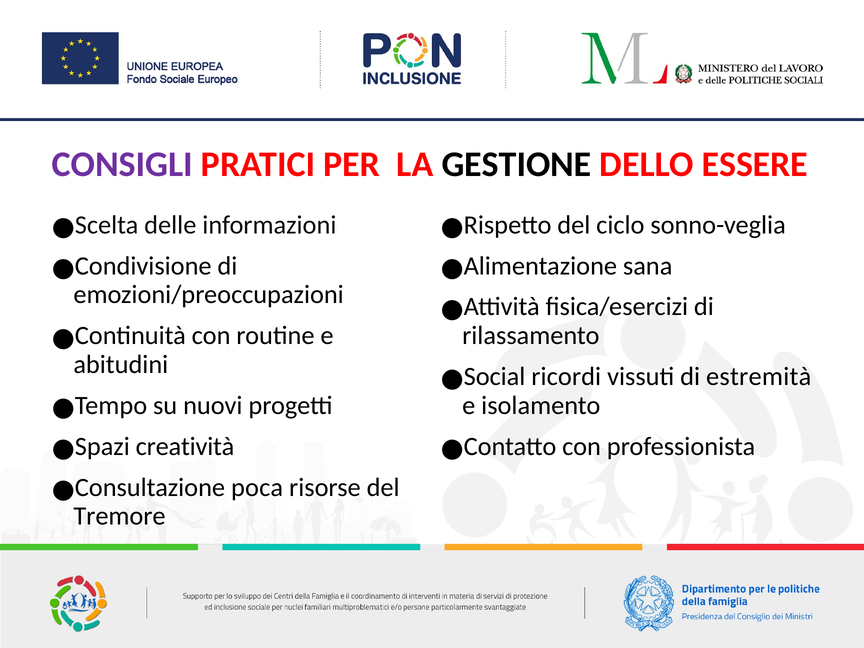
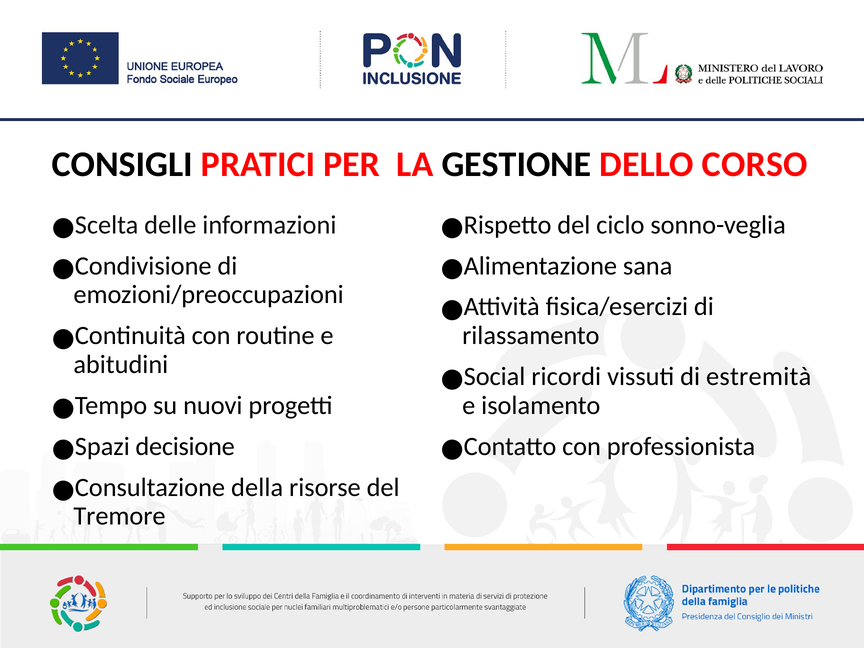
CONSIGLI colour: purple -> black
ESSERE: ESSERE -> CORSO
creatività: creatività -> decisione
poca: poca -> della
